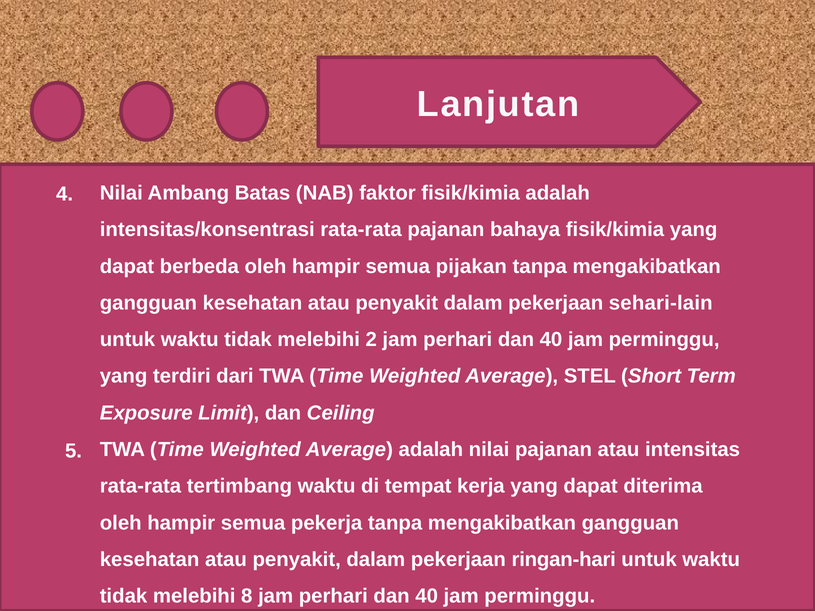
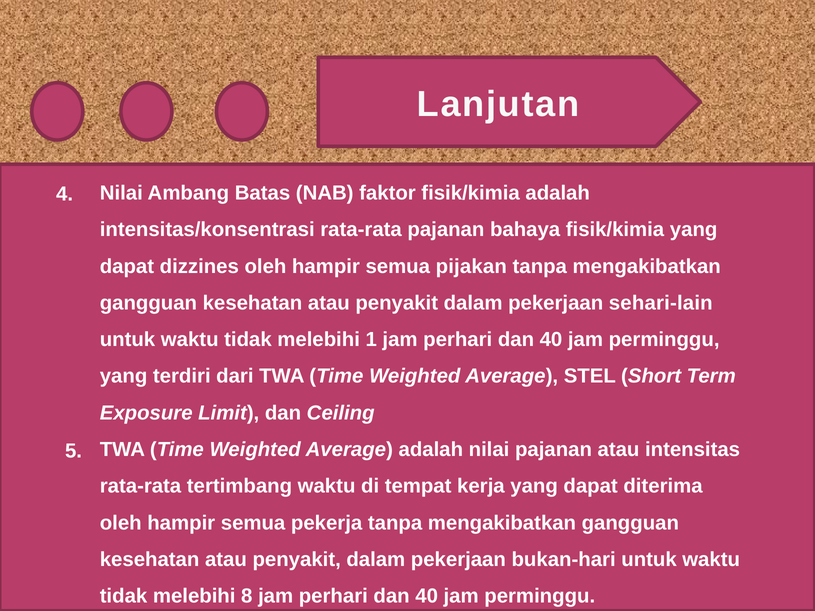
berbeda: berbeda -> dizzines
2: 2 -> 1
ringan-hari: ringan-hari -> bukan-hari
